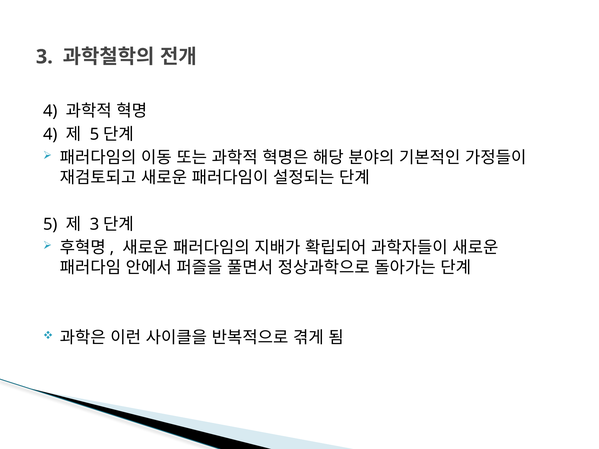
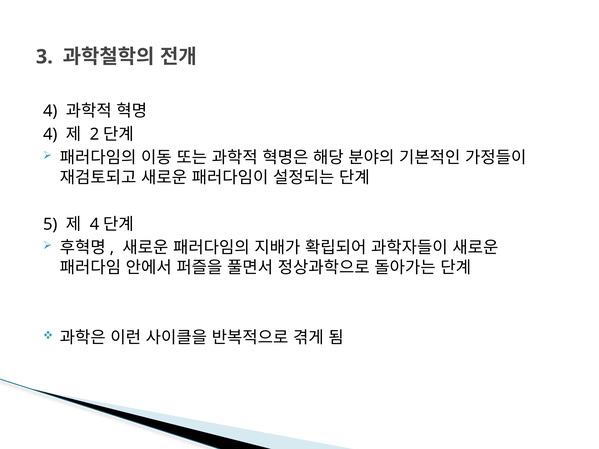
5 at (95, 134): 5 -> 2
3 at (95, 224): 3 -> 4
